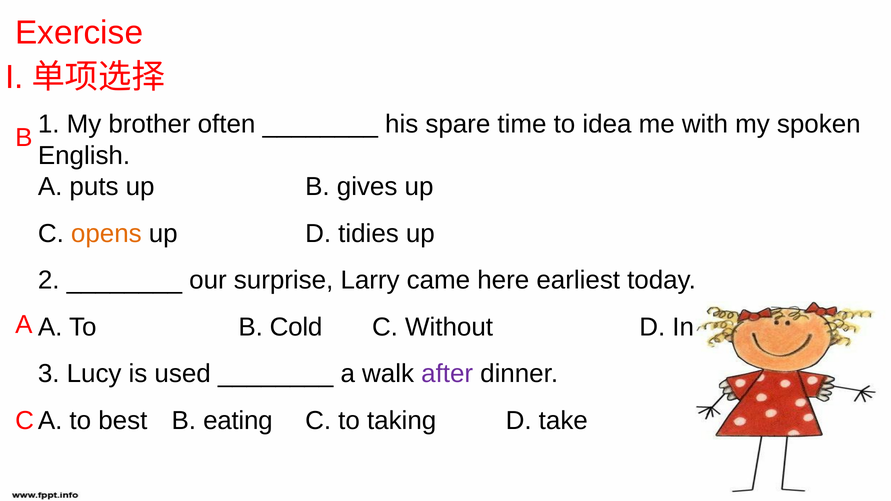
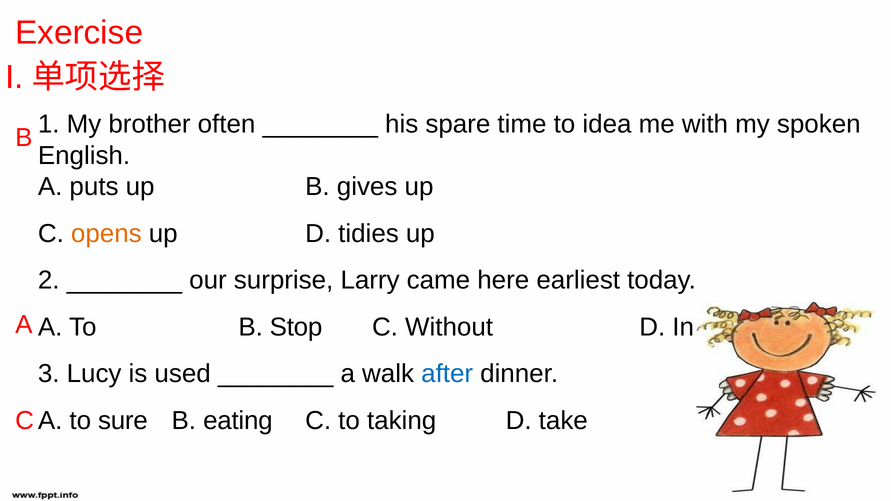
Cold: Cold -> Stop
after colour: purple -> blue
best: best -> sure
